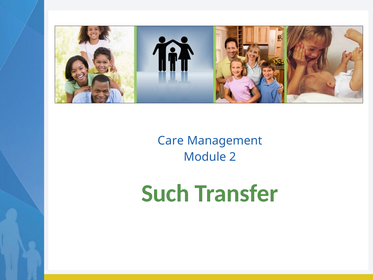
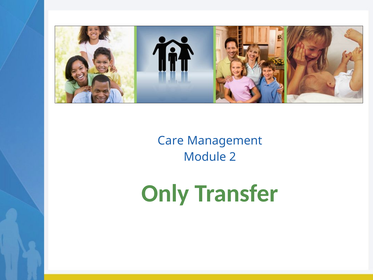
Such: Such -> Only
